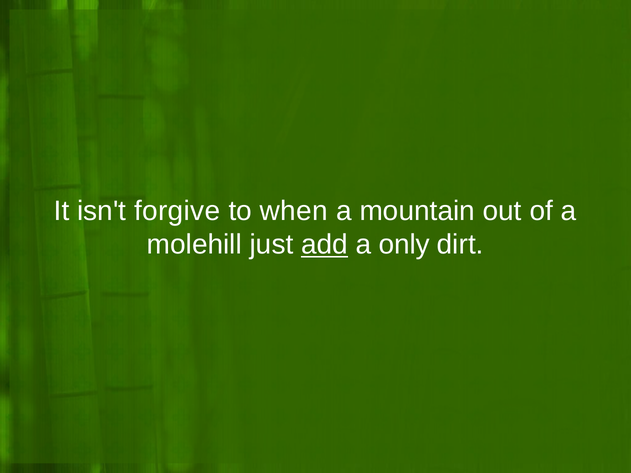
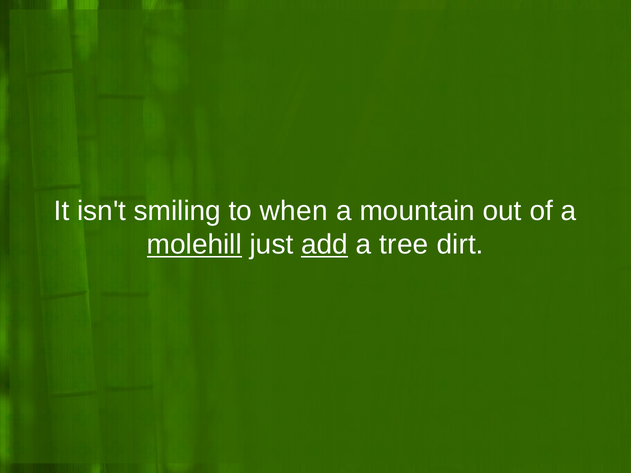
forgive: forgive -> smiling
molehill underline: none -> present
only: only -> tree
